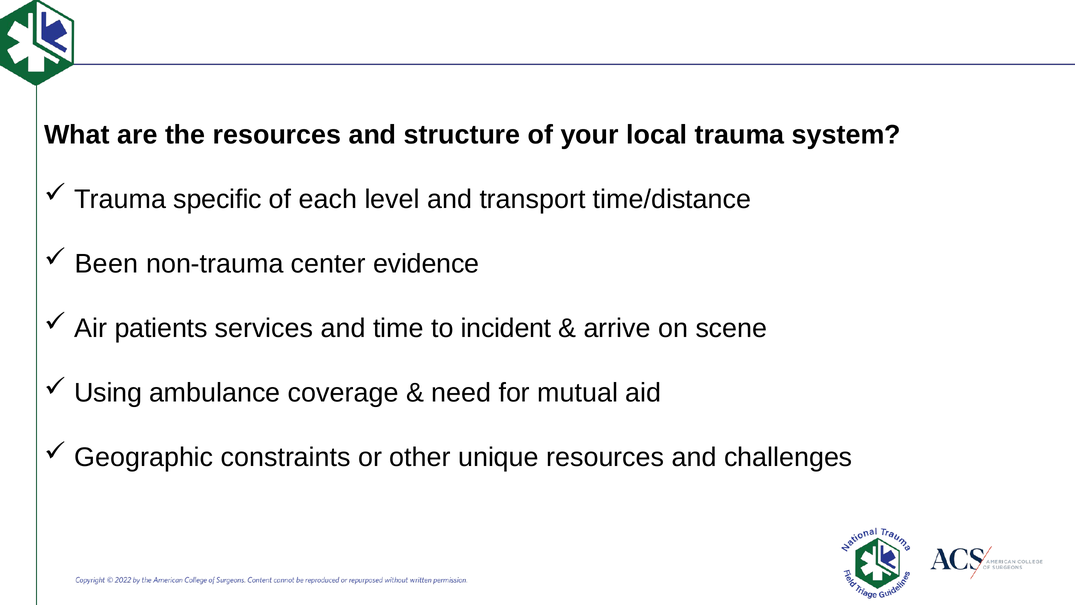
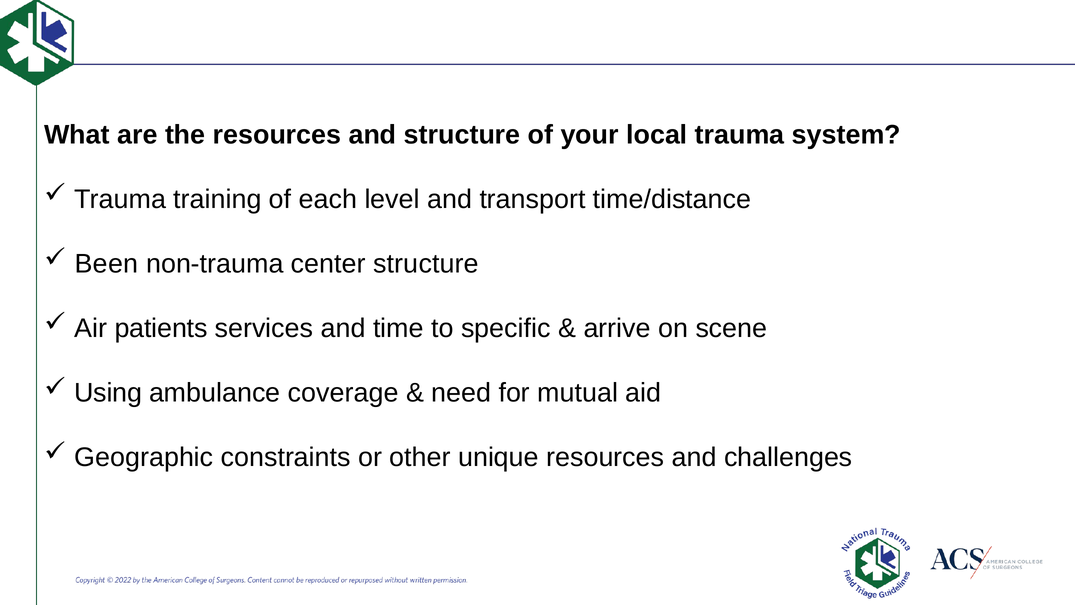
specific: specific -> training
center evidence: evidence -> structure
incident: incident -> specific
